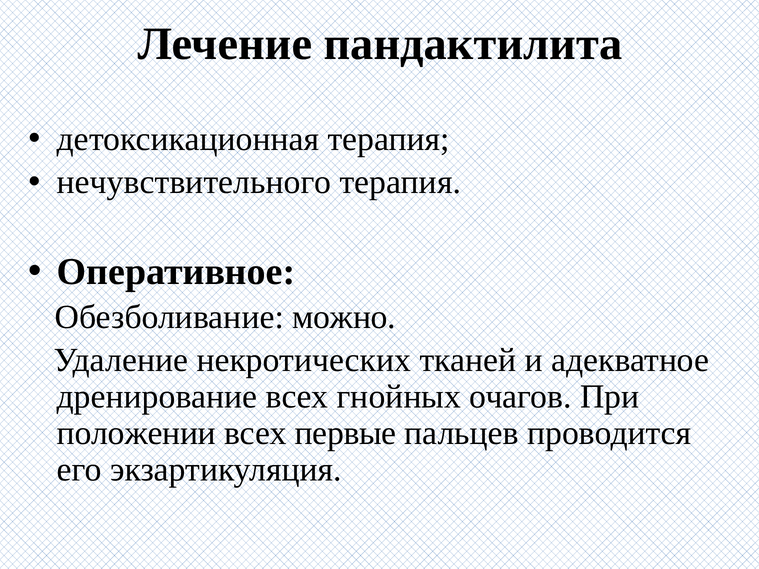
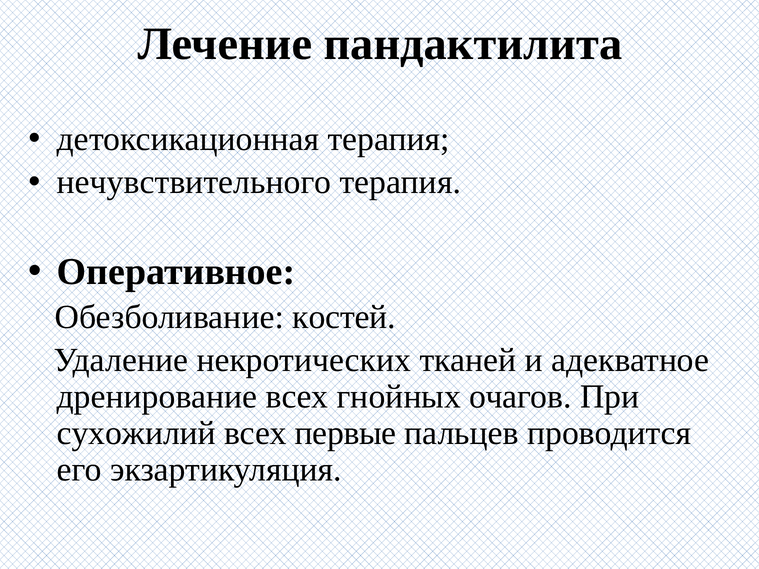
можно: можно -> костей
положении: положении -> сухожилий
